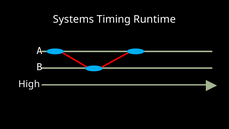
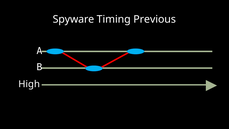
Systems: Systems -> Spyware
Runtime: Runtime -> Previous
